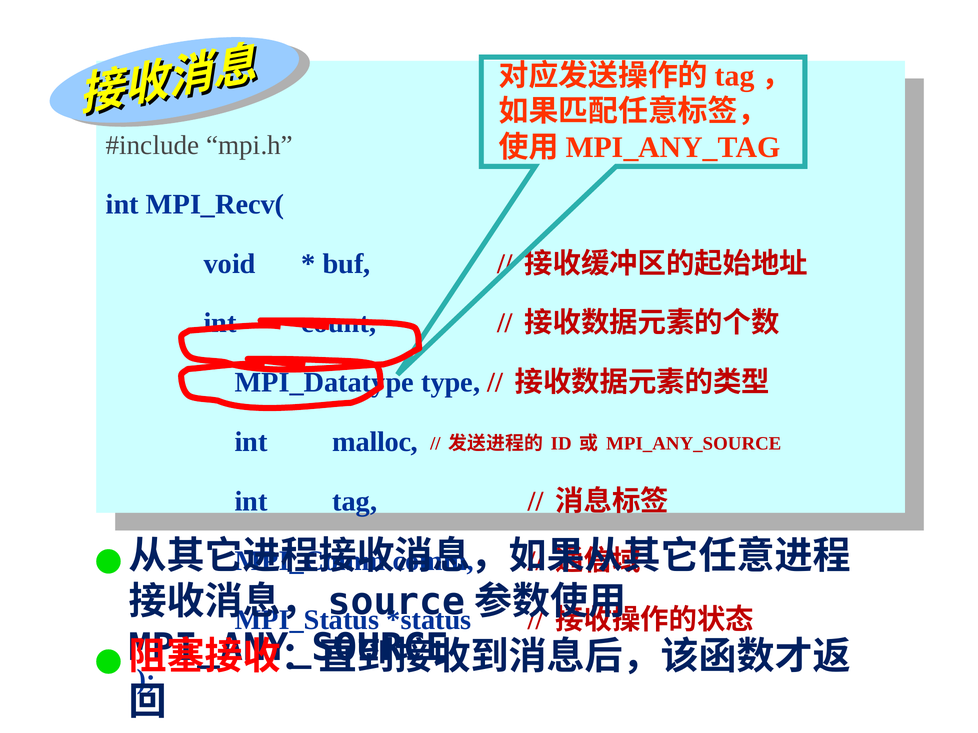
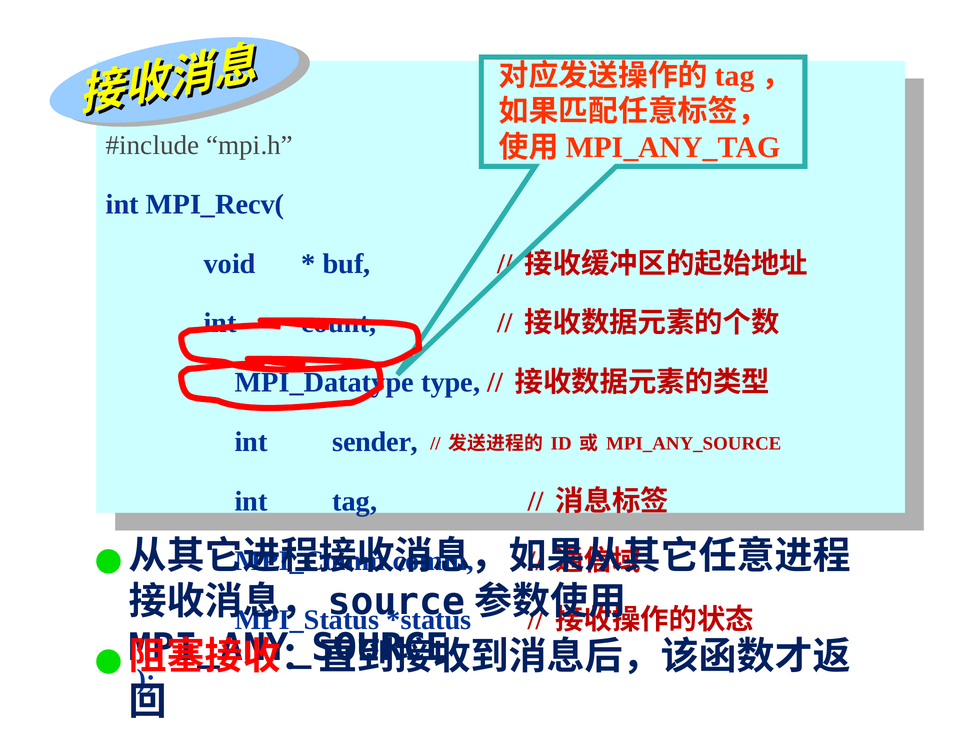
malloc: malloc -> sender
